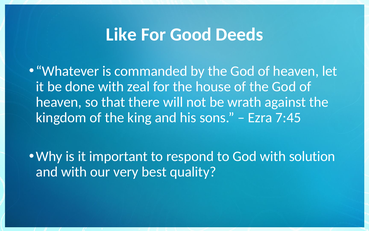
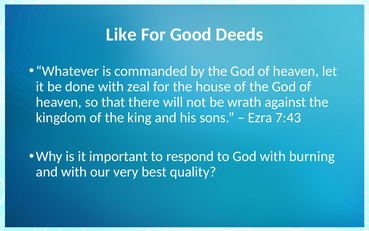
7:45: 7:45 -> 7:43
solution: solution -> burning
